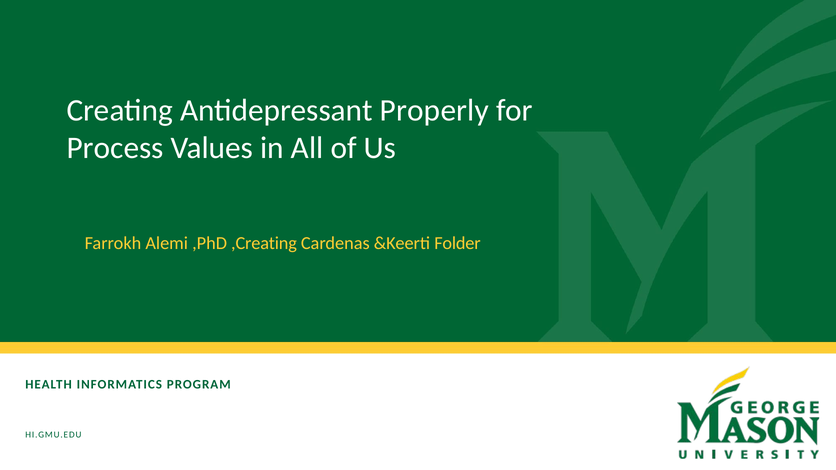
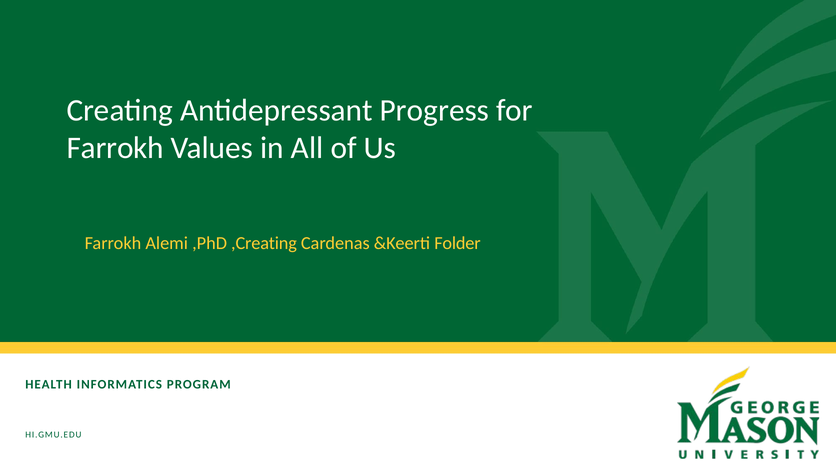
Properly: Properly -> Progress
Process at (115, 148): Process -> Farrokh
